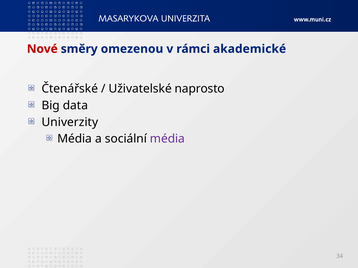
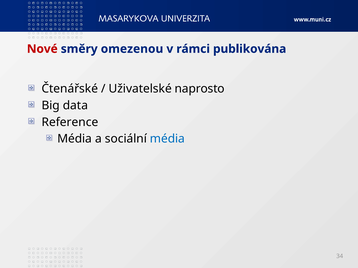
akademické: akademické -> publikována
Univerzity: Univerzity -> Reference
média at (167, 139) colour: purple -> blue
